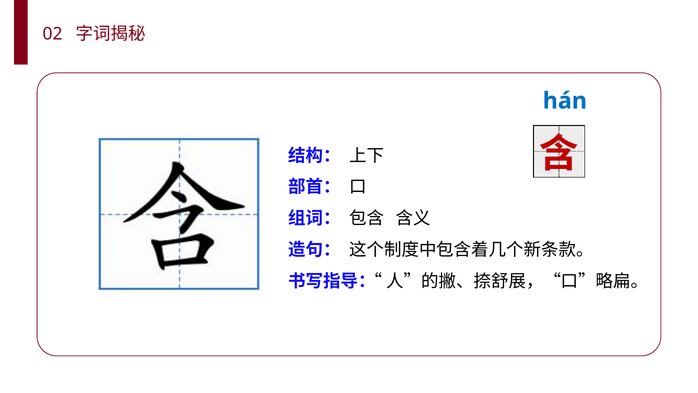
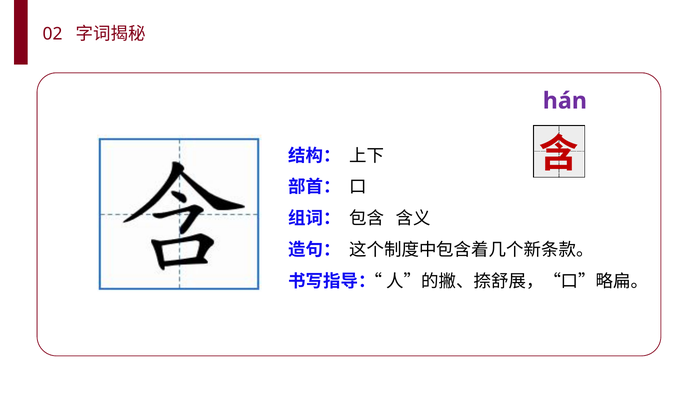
hán colour: blue -> purple
